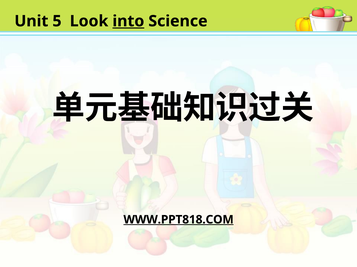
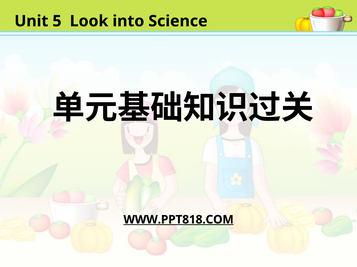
into underline: present -> none
